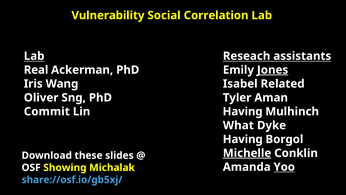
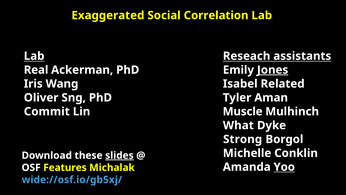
Vulnerability: Vulnerability -> Exaggerated
Having at (243, 111): Having -> Muscle
Having at (243, 139): Having -> Strong
Michelle underline: present -> none
slides underline: none -> present
Showing: Showing -> Features
share://osf.io/gb5xj/: share://osf.io/gb5xj/ -> wide://osf.io/gb5xj/
